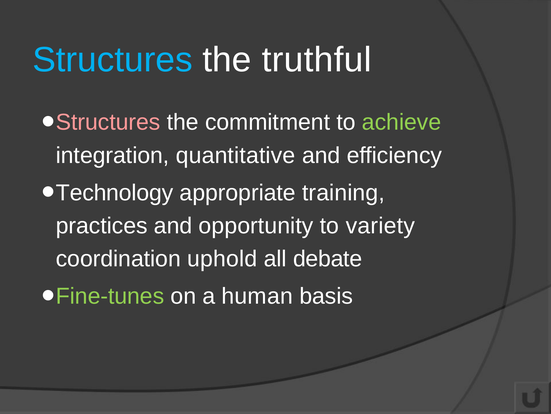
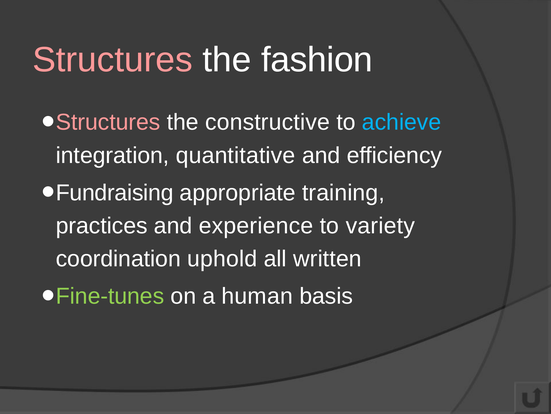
Structures at (113, 60) colour: light blue -> pink
truthful: truthful -> fashion
commitment: commitment -> constructive
achieve colour: light green -> light blue
Technology: Technology -> Fundraising
opportunity: opportunity -> experience
debate: debate -> written
